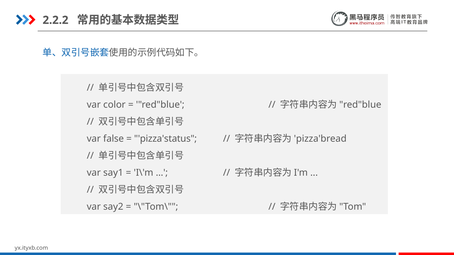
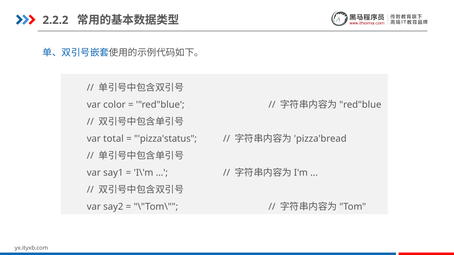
false: false -> total
